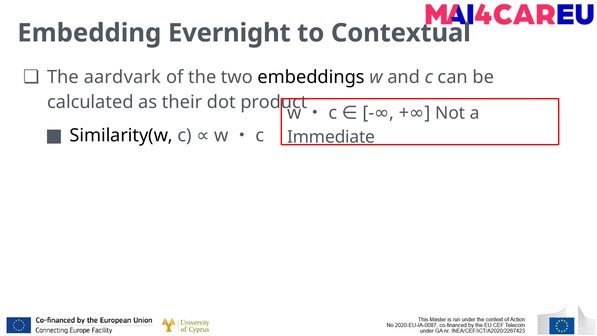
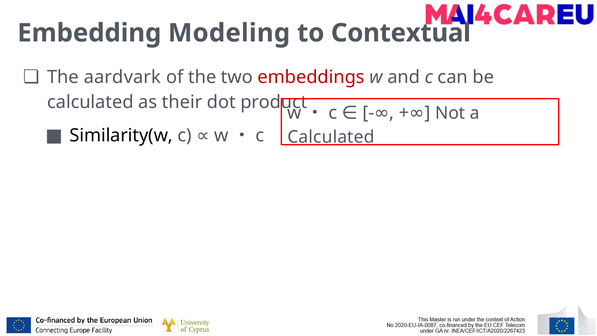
Evernight: Evernight -> Modeling
embeddings colour: black -> red
Immediate at (331, 137): Immediate -> Calculated
